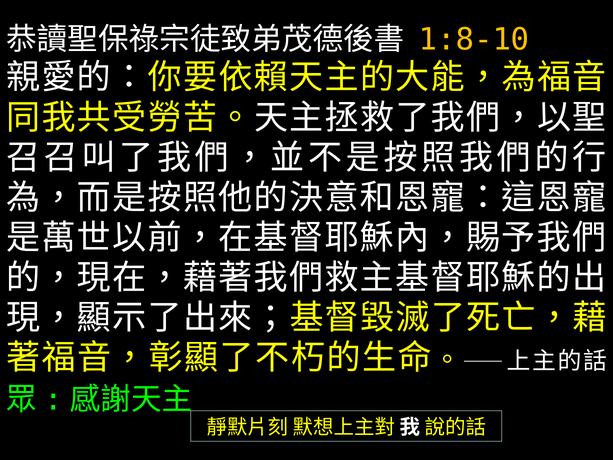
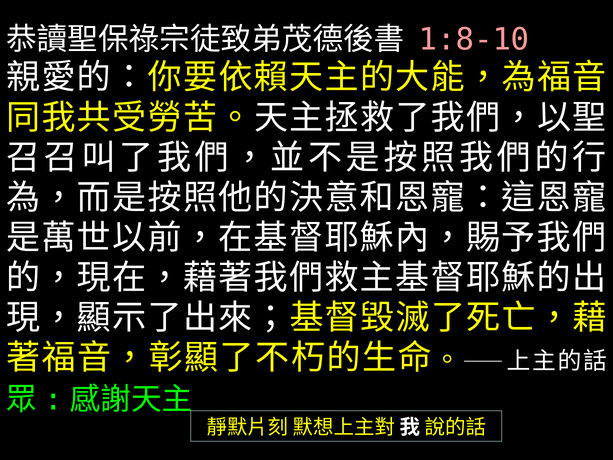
1:8-10 colour: yellow -> pink
